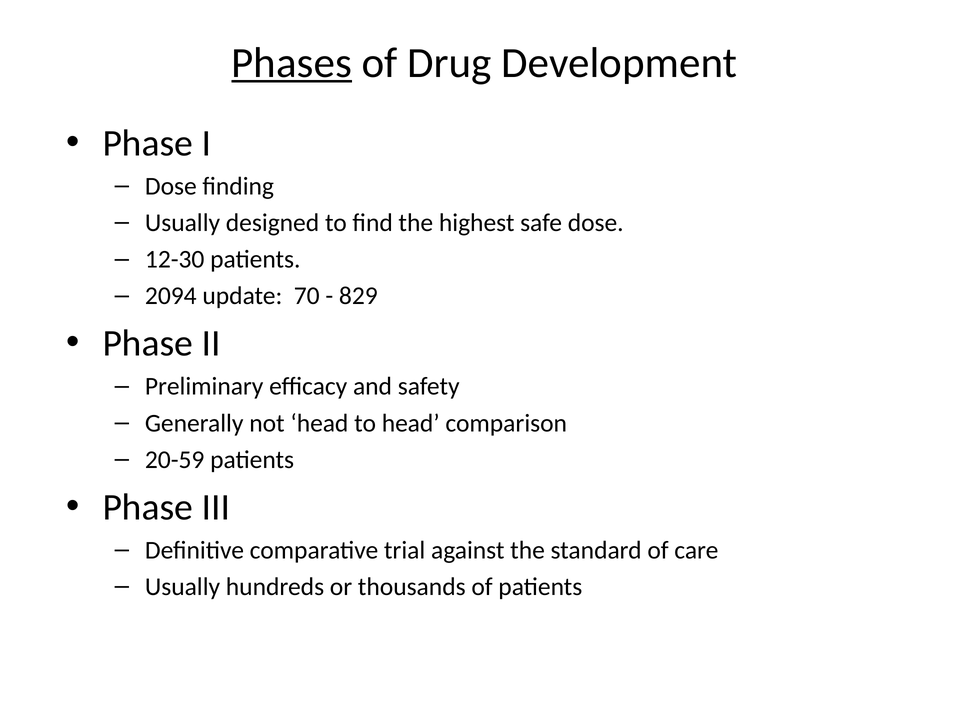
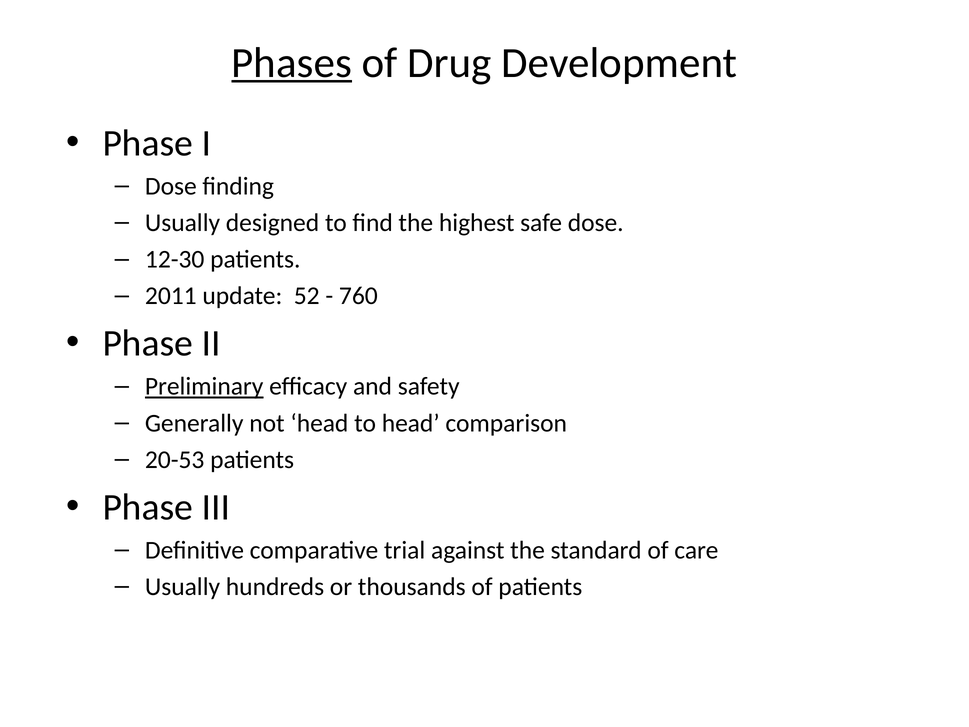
2094: 2094 -> 2011
70: 70 -> 52
829: 829 -> 760
Preliminary underline: none -> present
20-59: 20-59 -> 20-53
